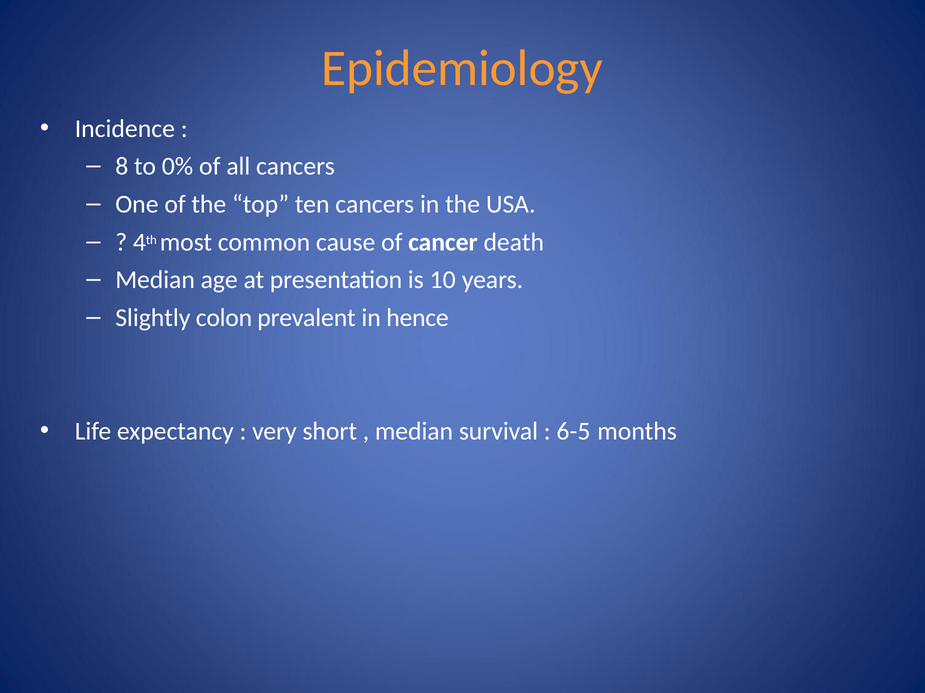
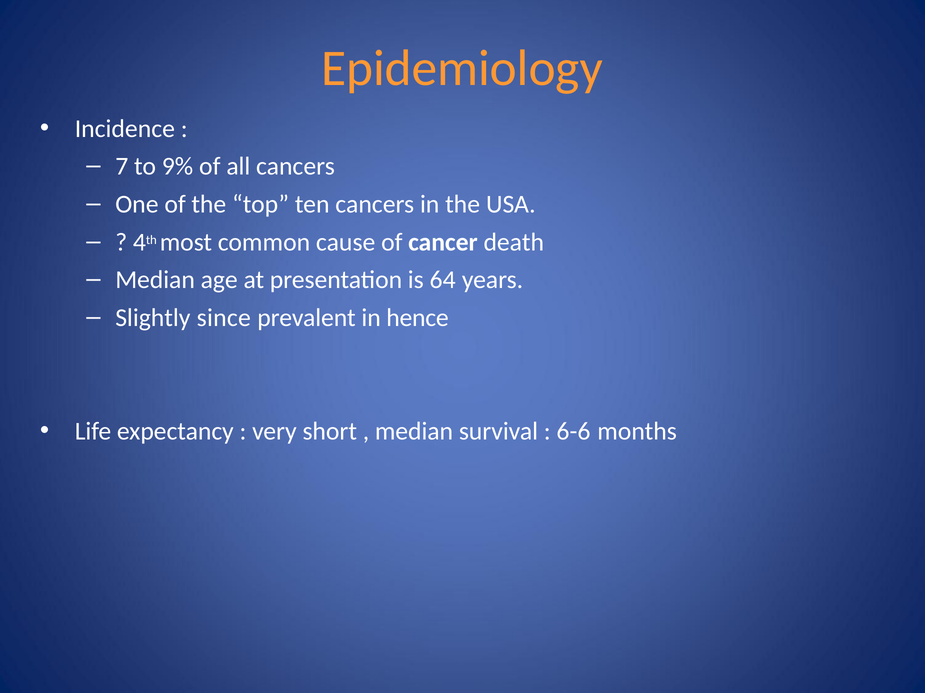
8: 8 -> 7
0%: 0% -> 9%
10: 10 -> 64
colon: colon -> since
6-5: 6-5 -> 6-6
